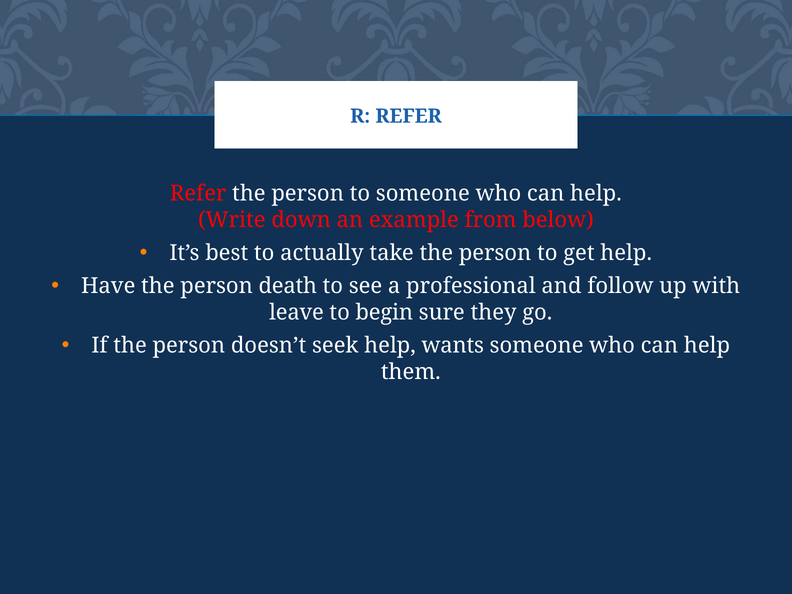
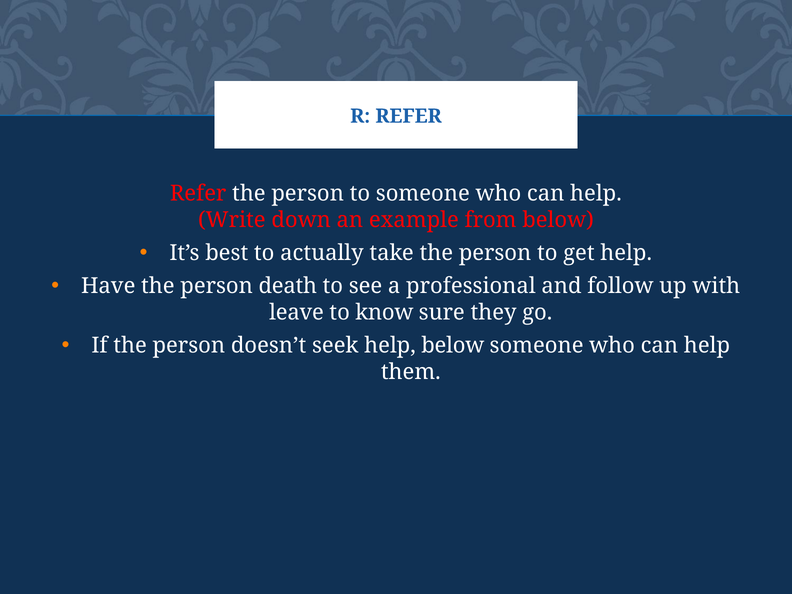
begin: begin -> know
help wants: wants -> below
